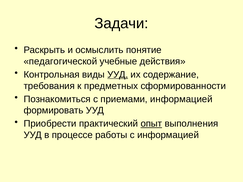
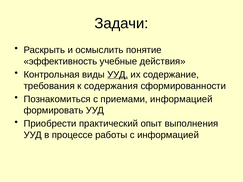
педагогической: педагогической -> эффективность
предметных: предметных -> содержания
опыт underline: present -> none
